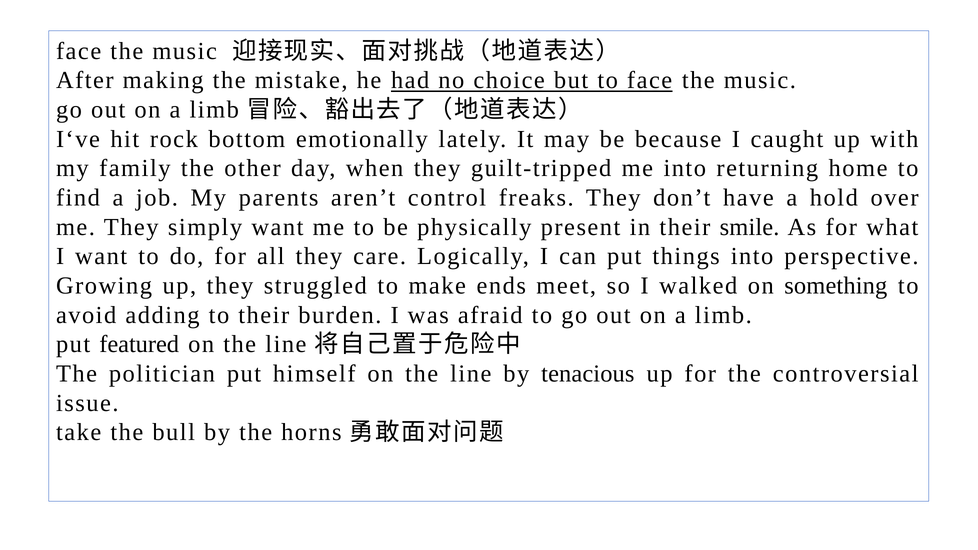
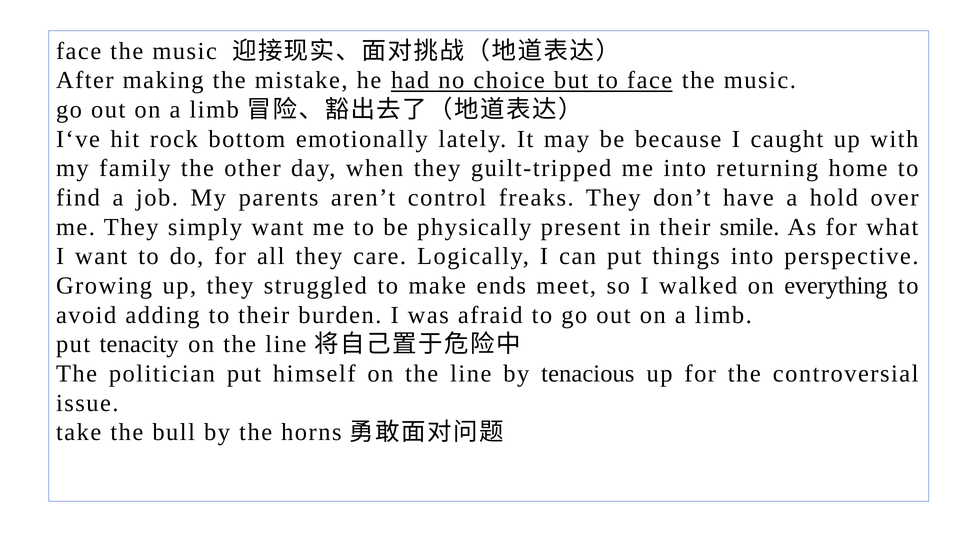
something: something -> everything
featured: featured -> tenacity
